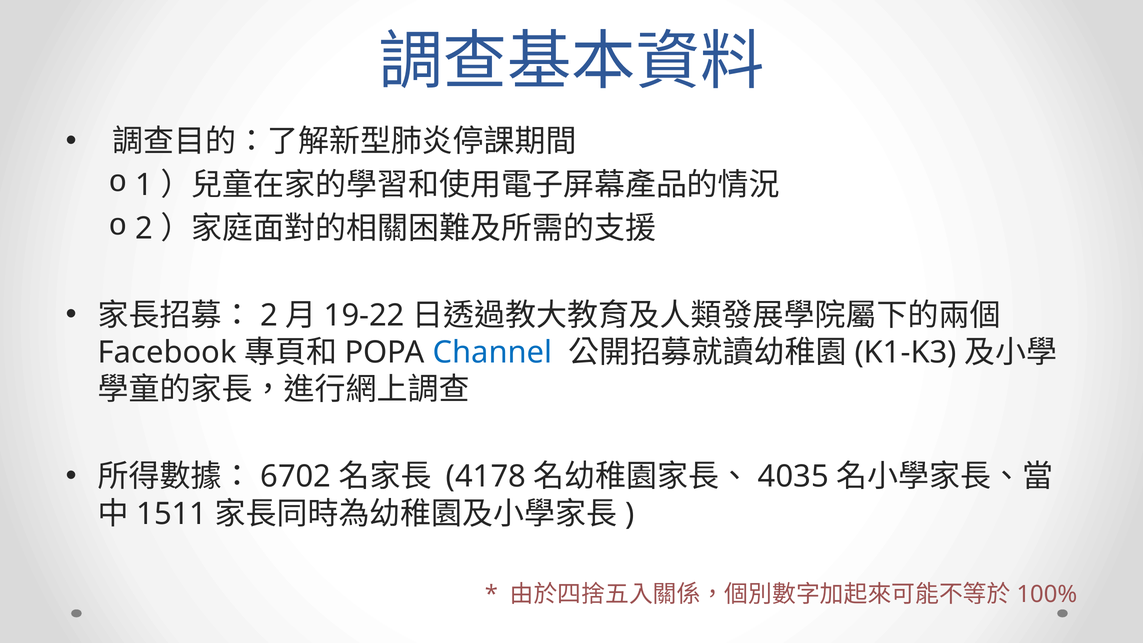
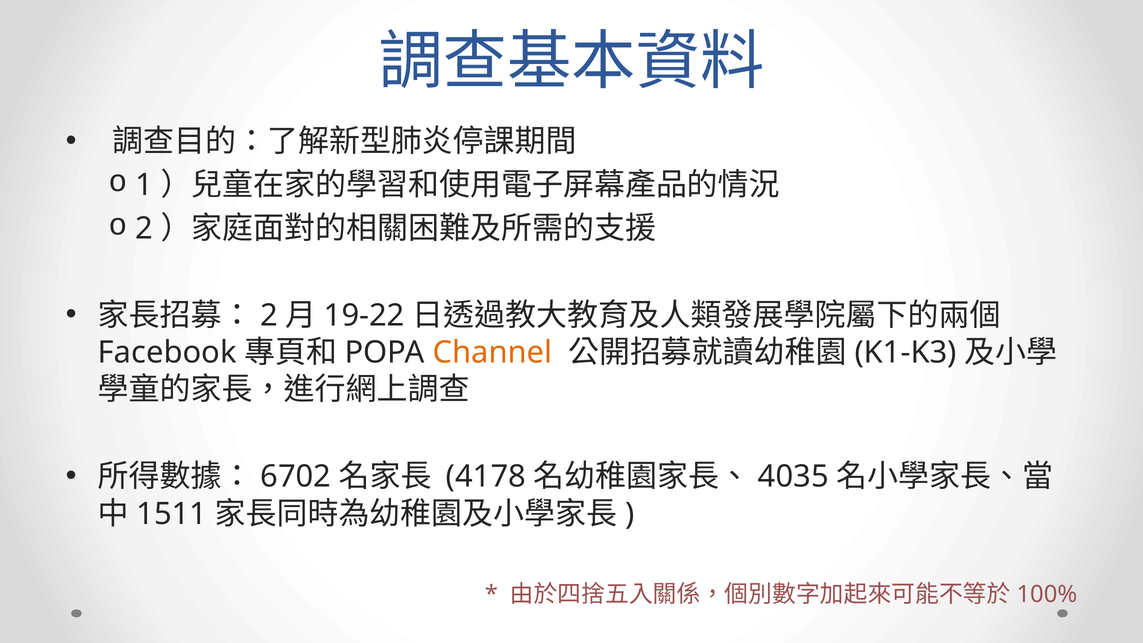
Channel colour: blue -> orange
